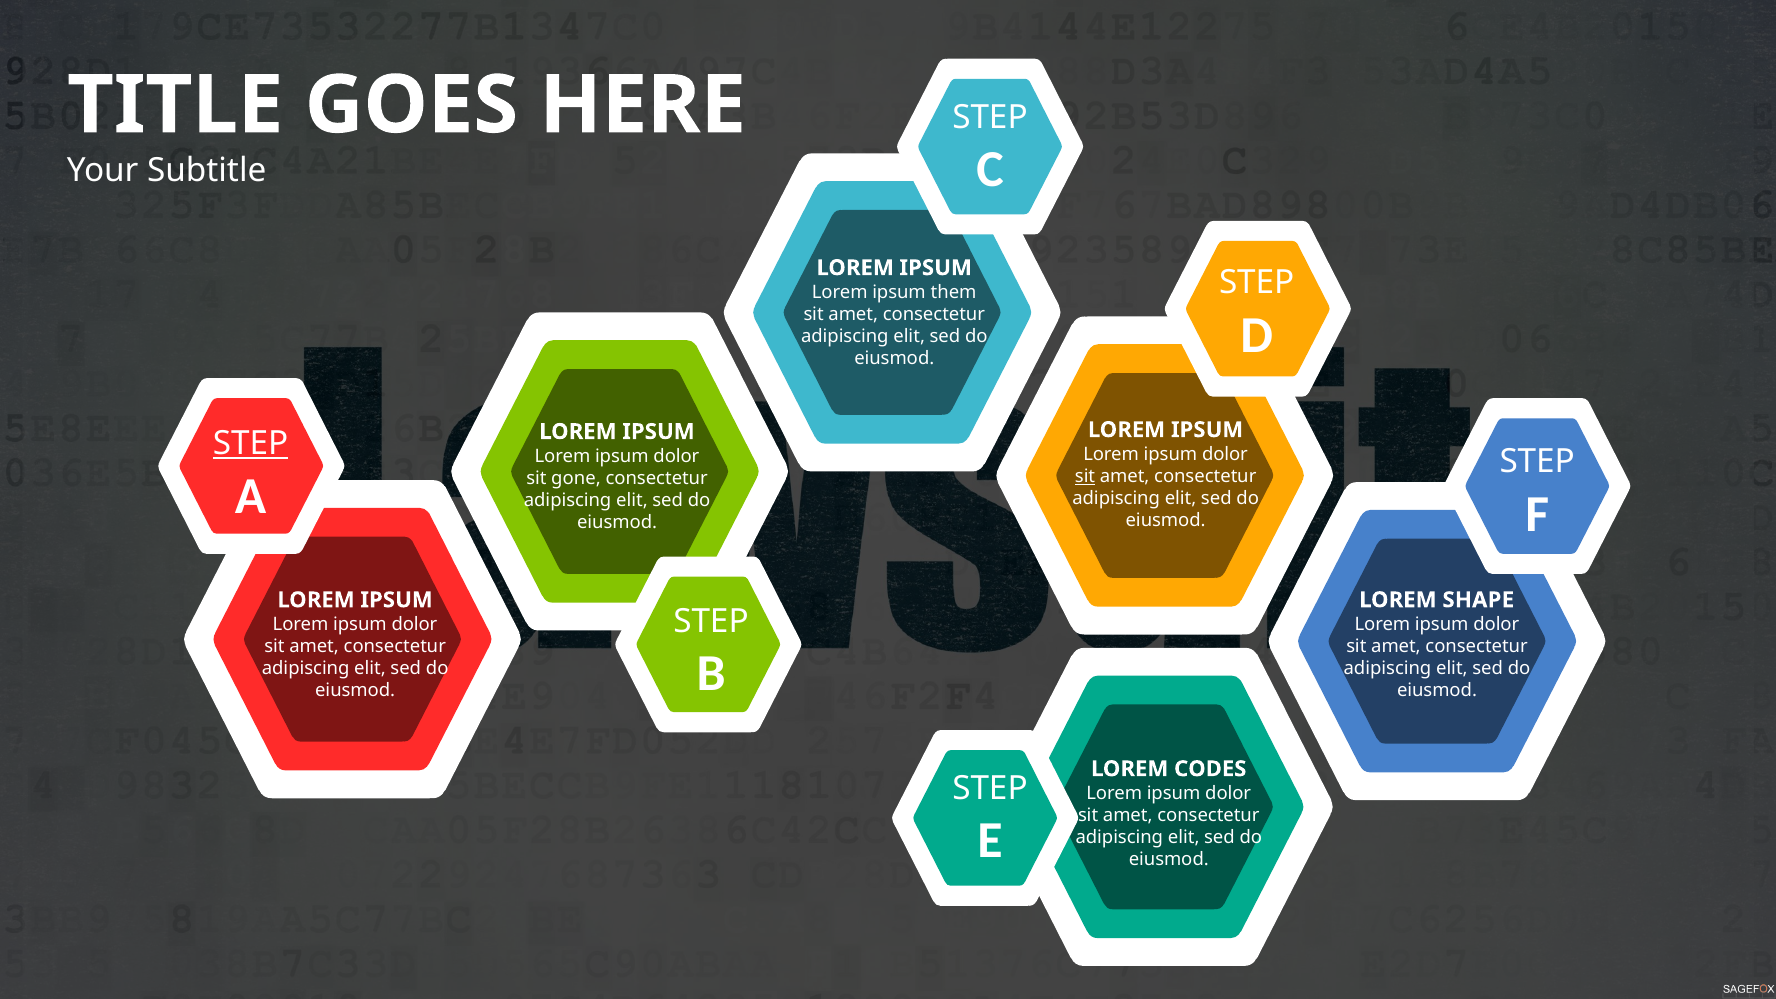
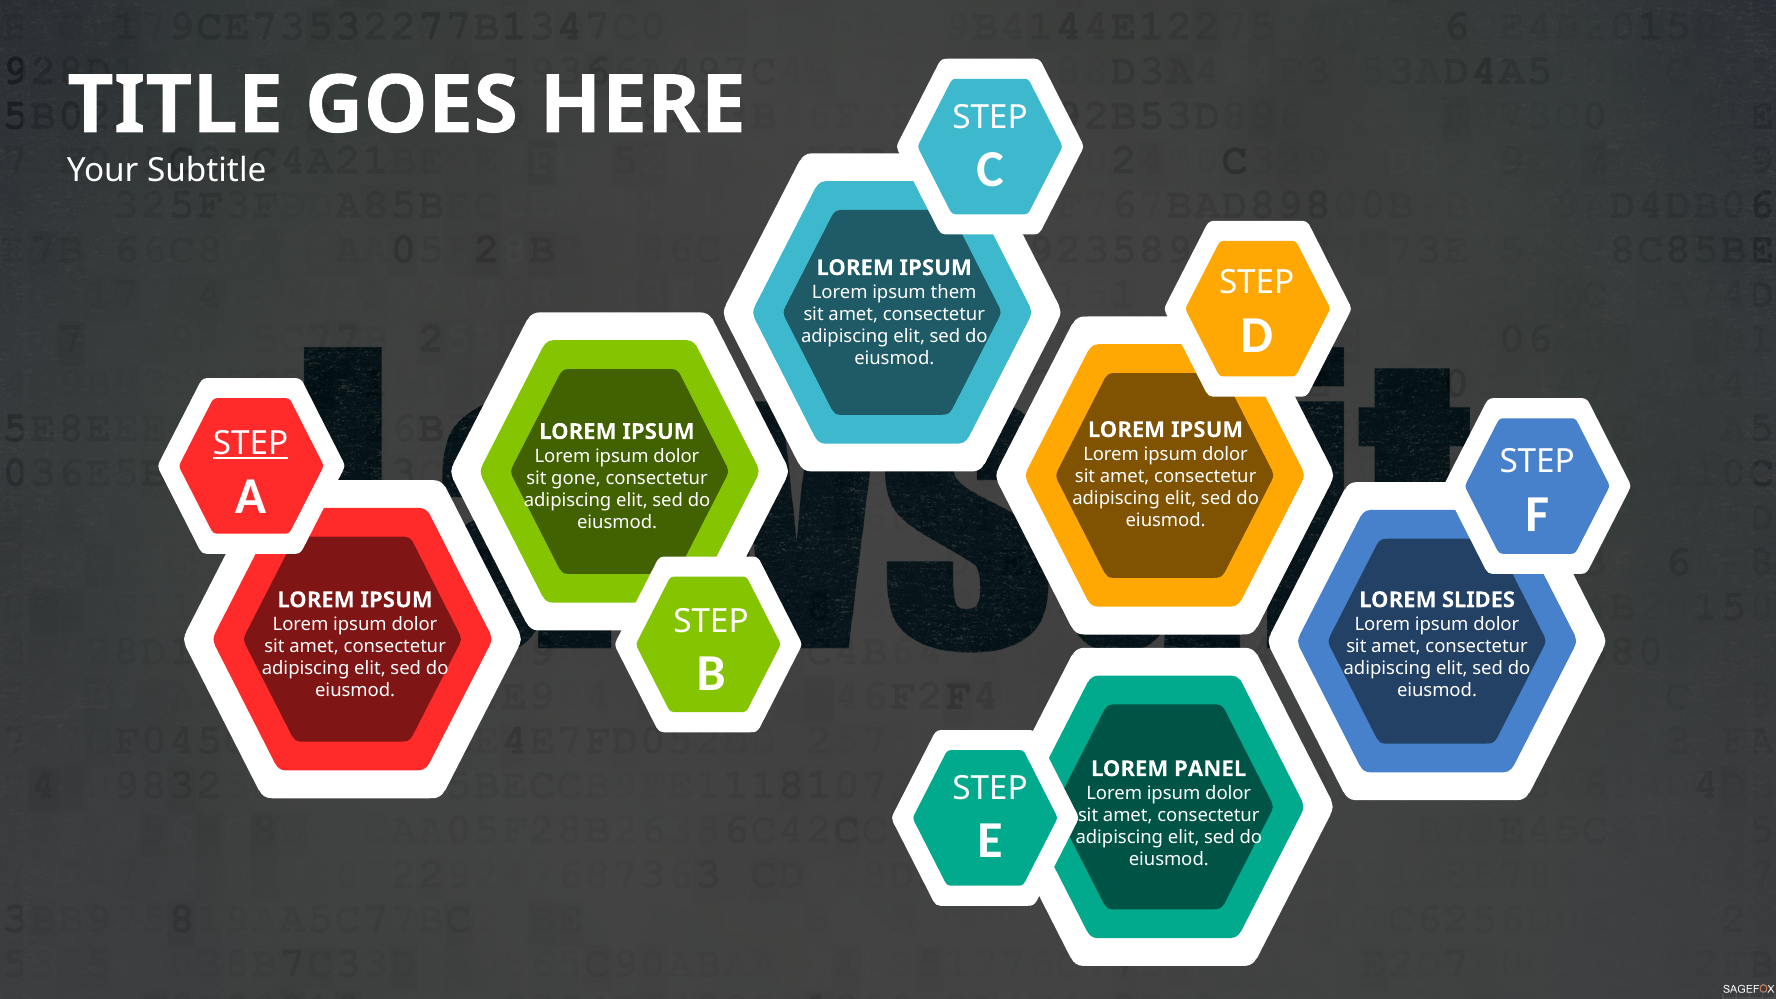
sit at (1085, 476) underline: present -> none
SHAPE: SHAPE -> SLIDES
CODES: CODES -> PANEL
